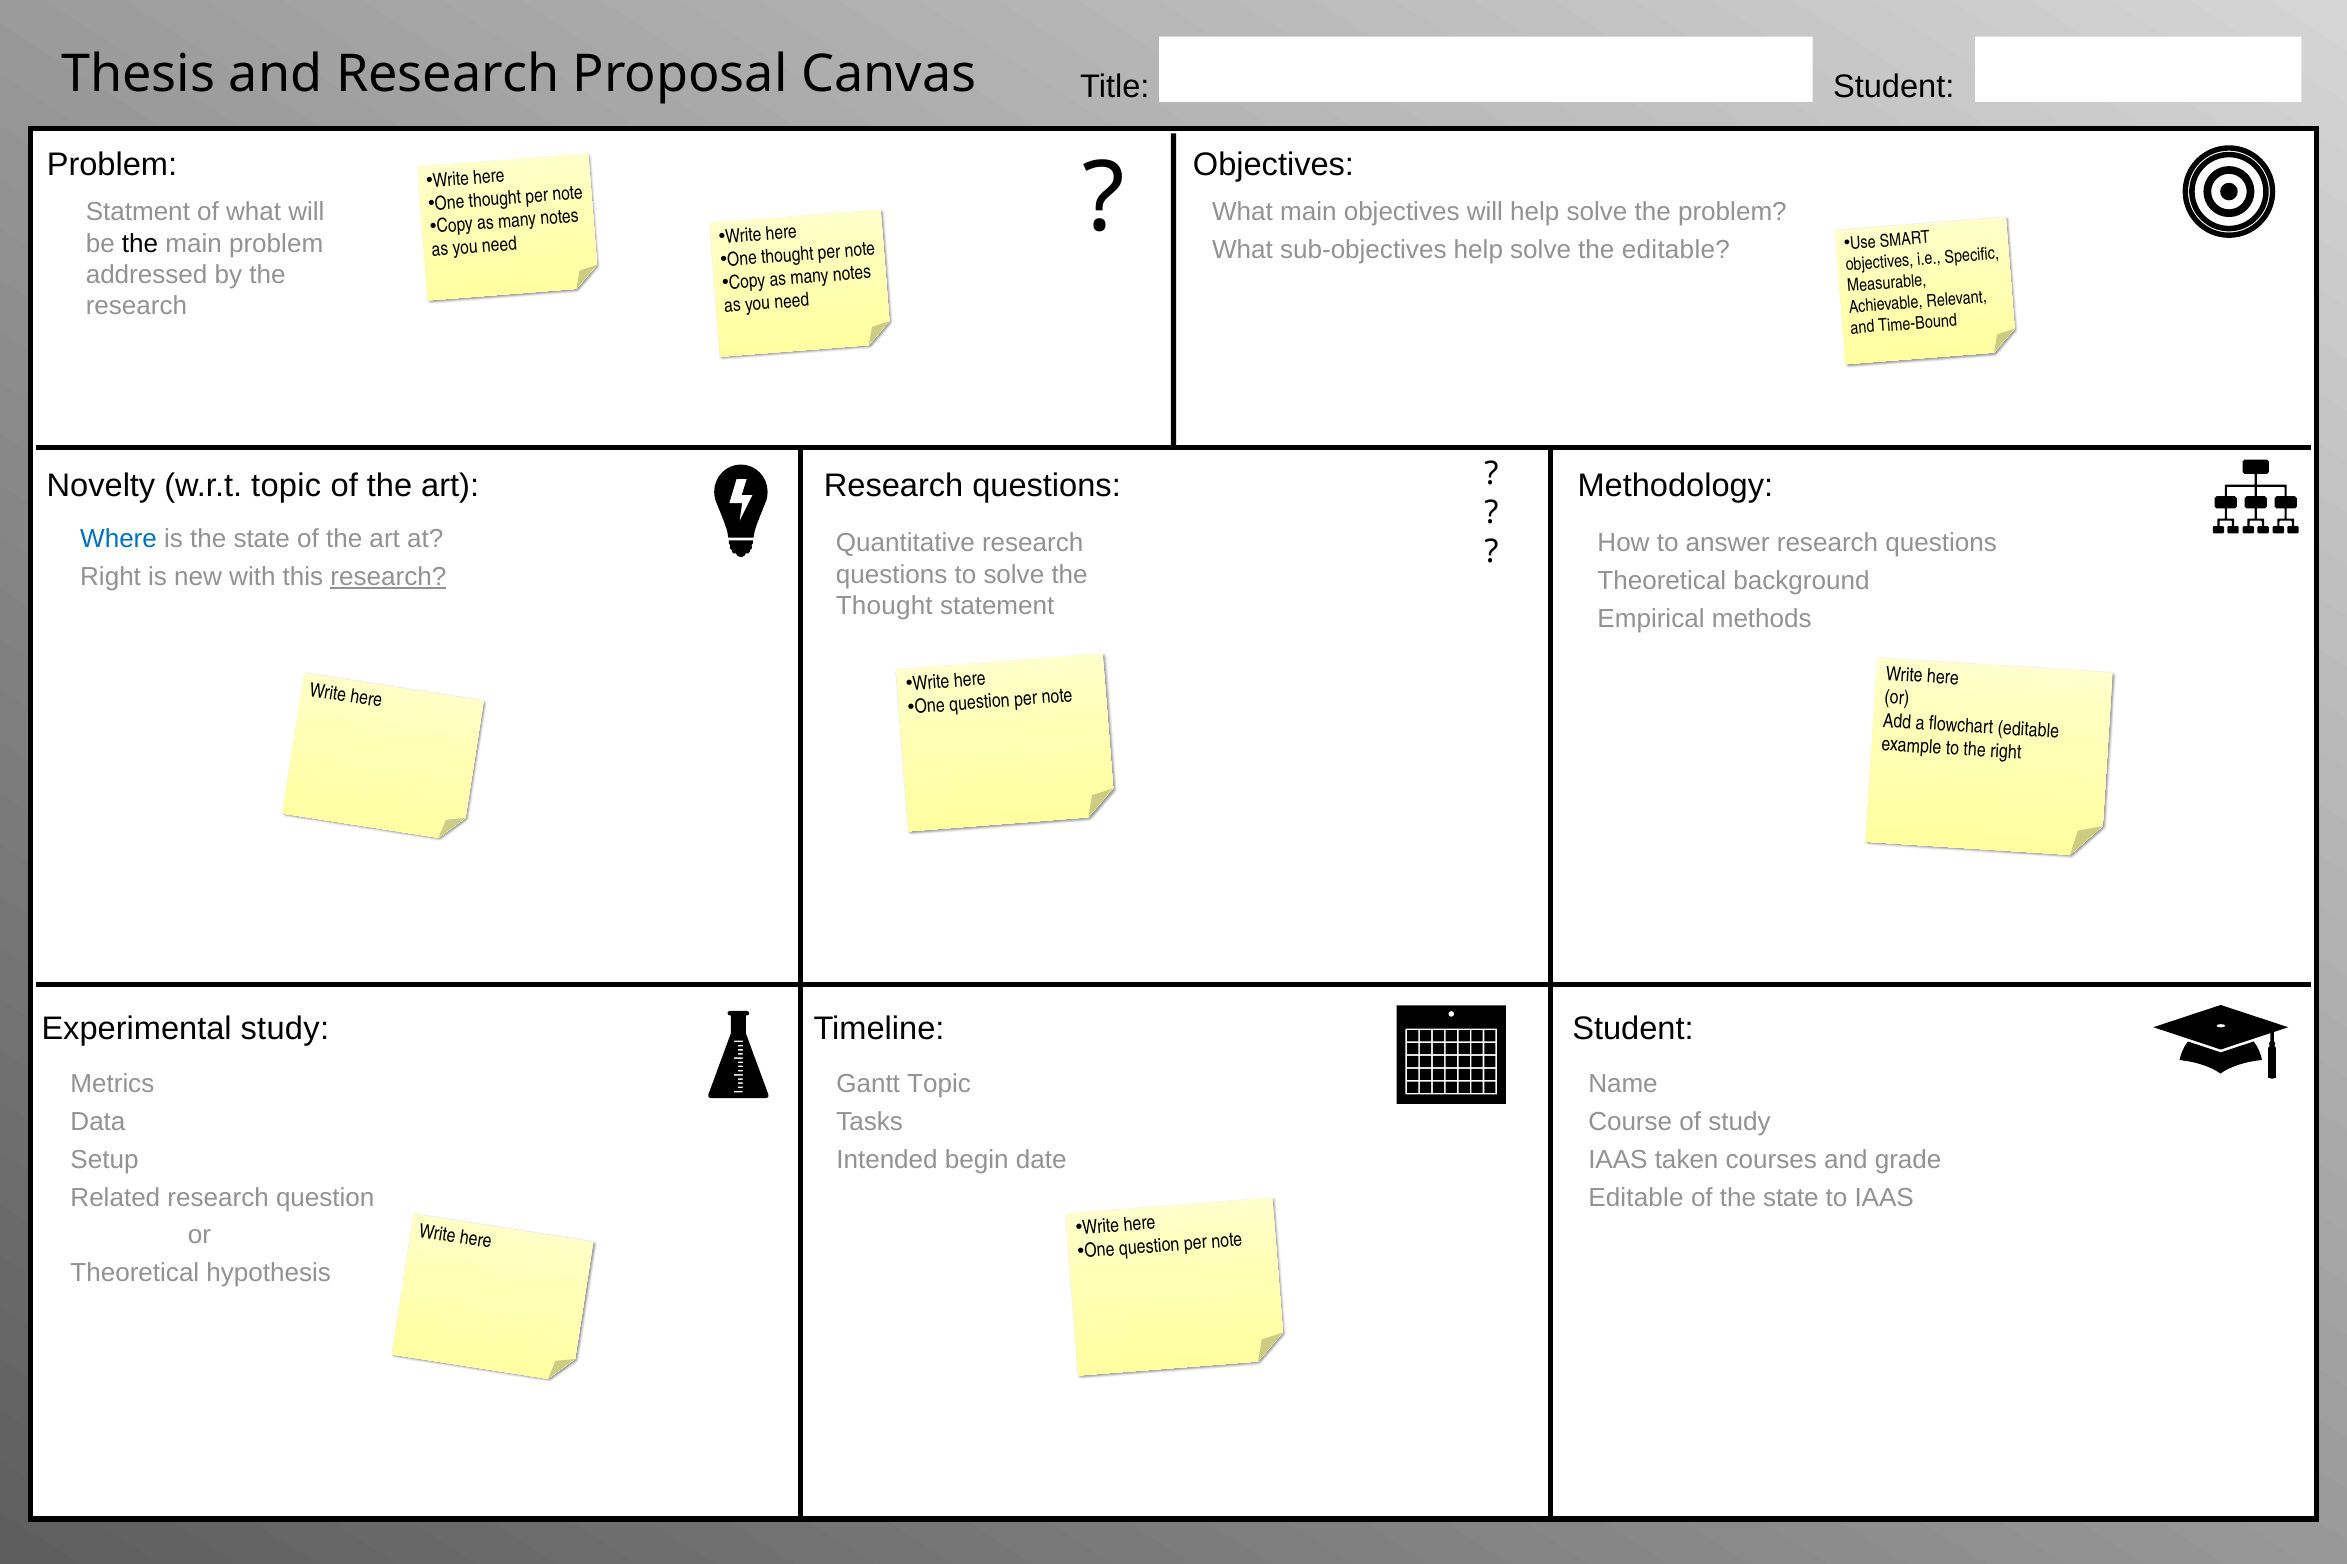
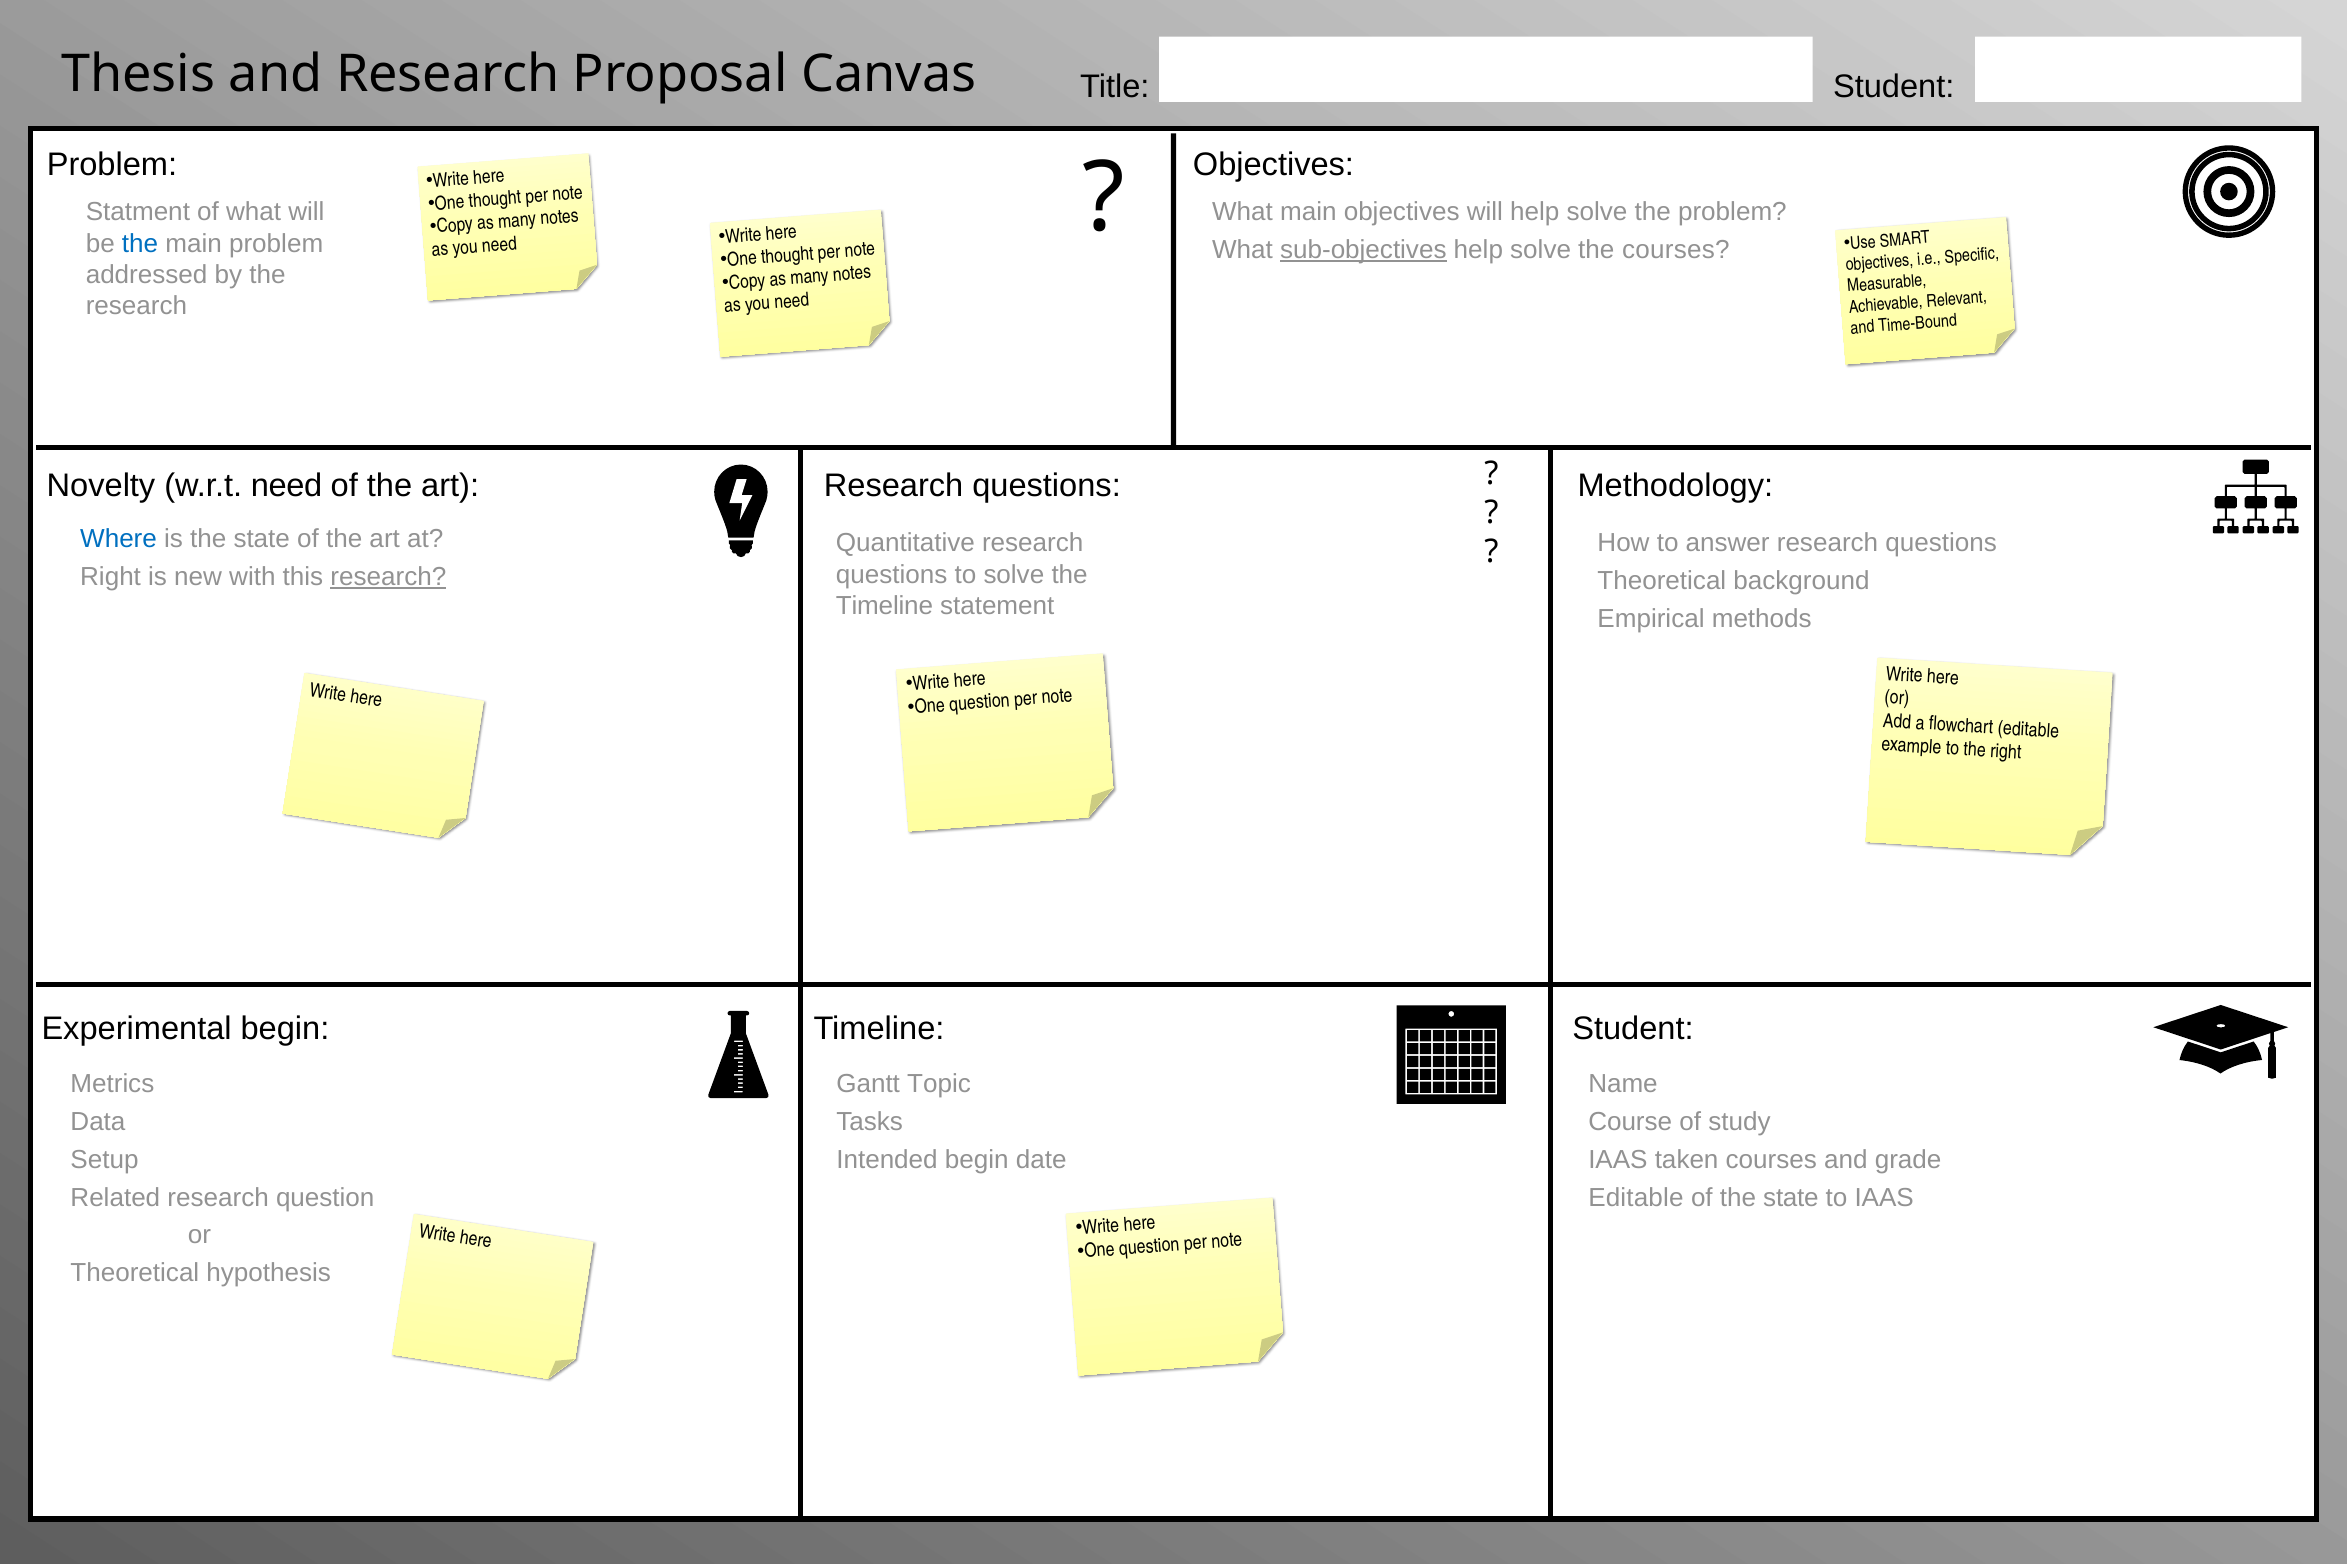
the at (140, 244) colour: black -> blue
sub-objectives underline: none -> present
the editable: editable -> courses
w.r.t topic: topic -> need
Thought at (884, 606): Thought -> Timeline
Experimental study: study -> begin
